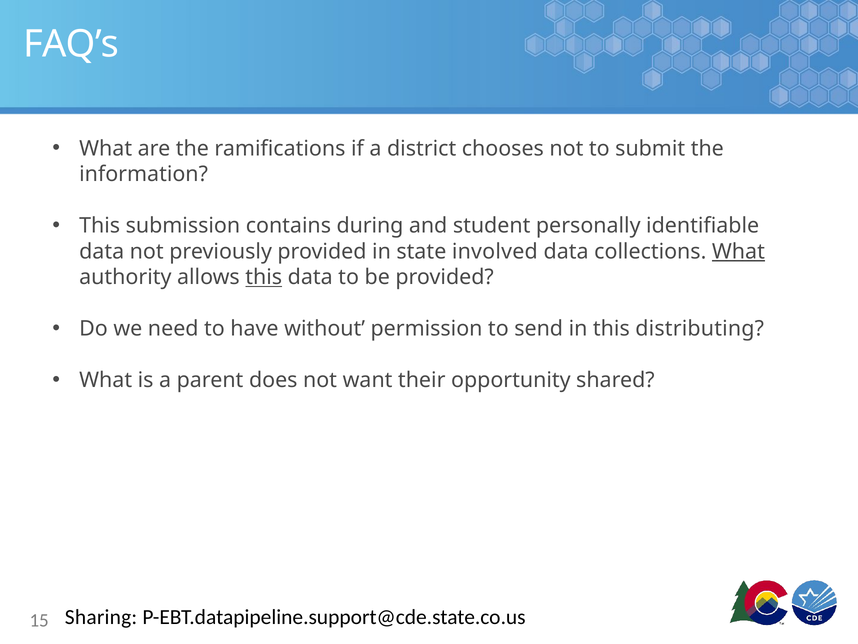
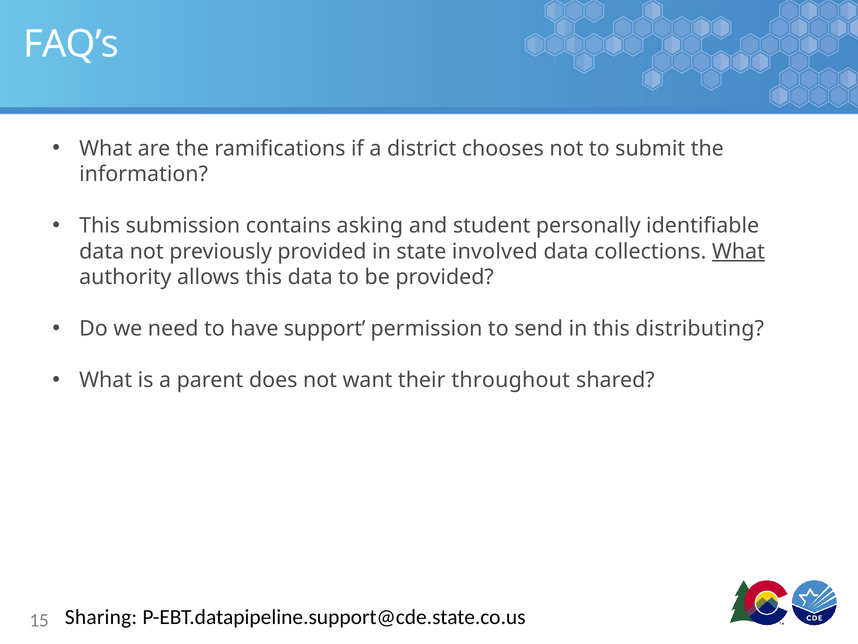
during: during -> asking
this at (264, 277) underline: present -> none
without: without -> support
opportunity: opportunity -> throughout
